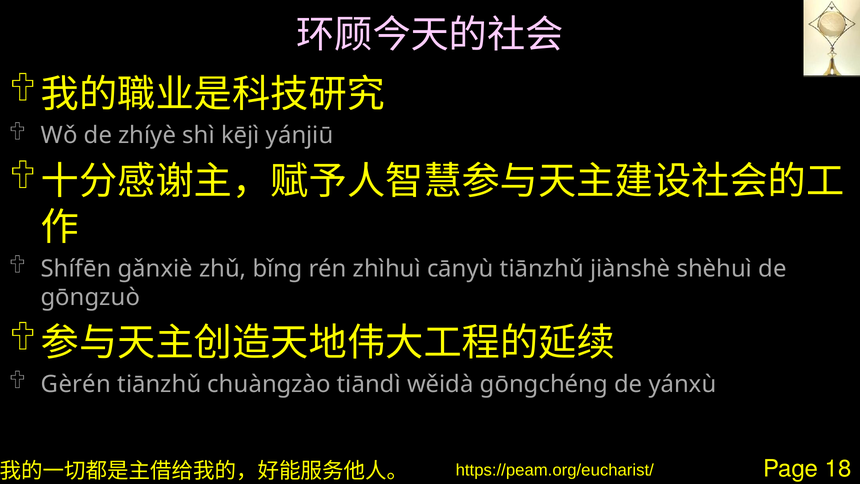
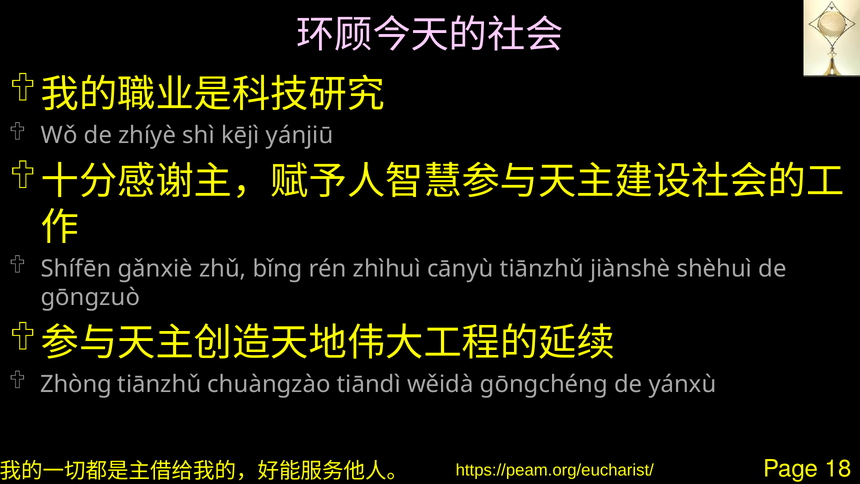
Gèrén: Gèrén -> Zhòng
